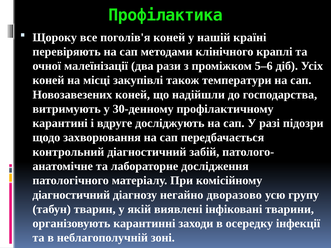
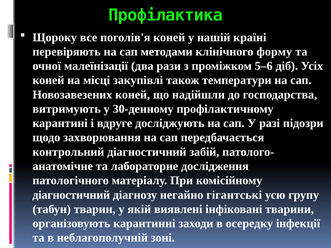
краплі: краплі -> форму
дворазово: дворазово -> гігантські
